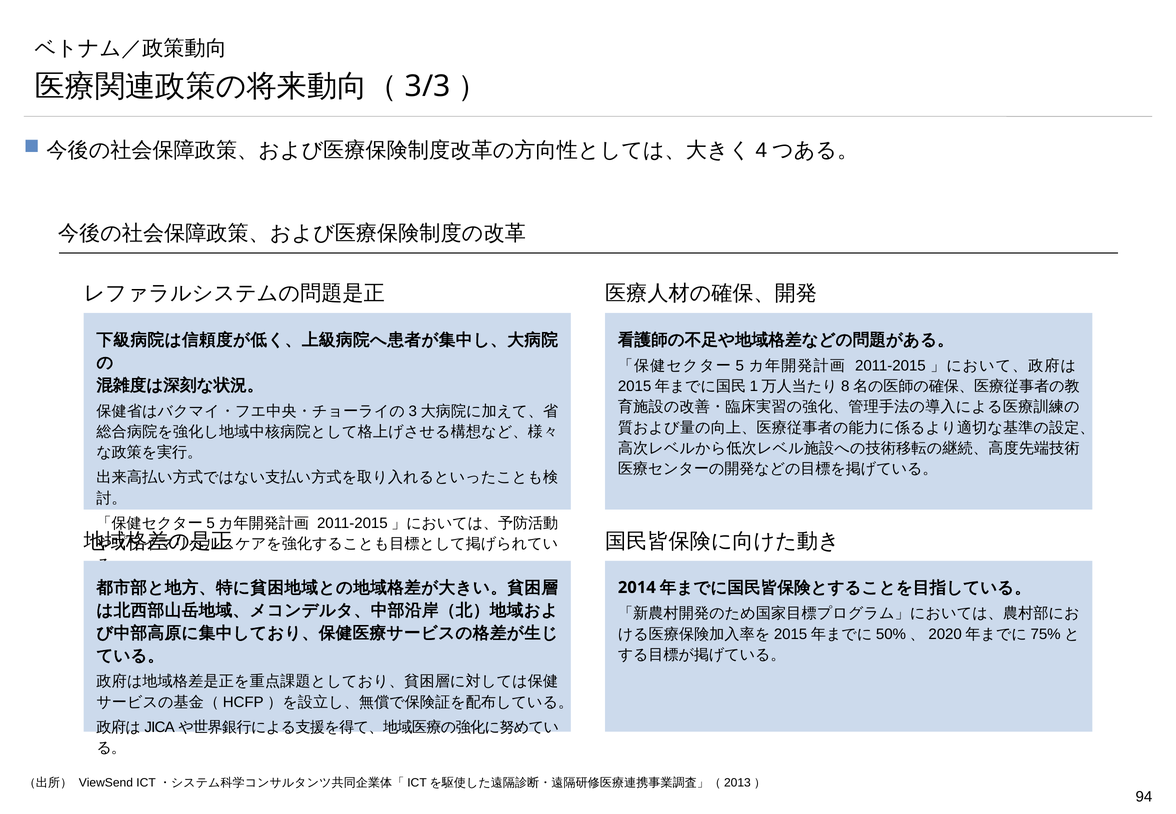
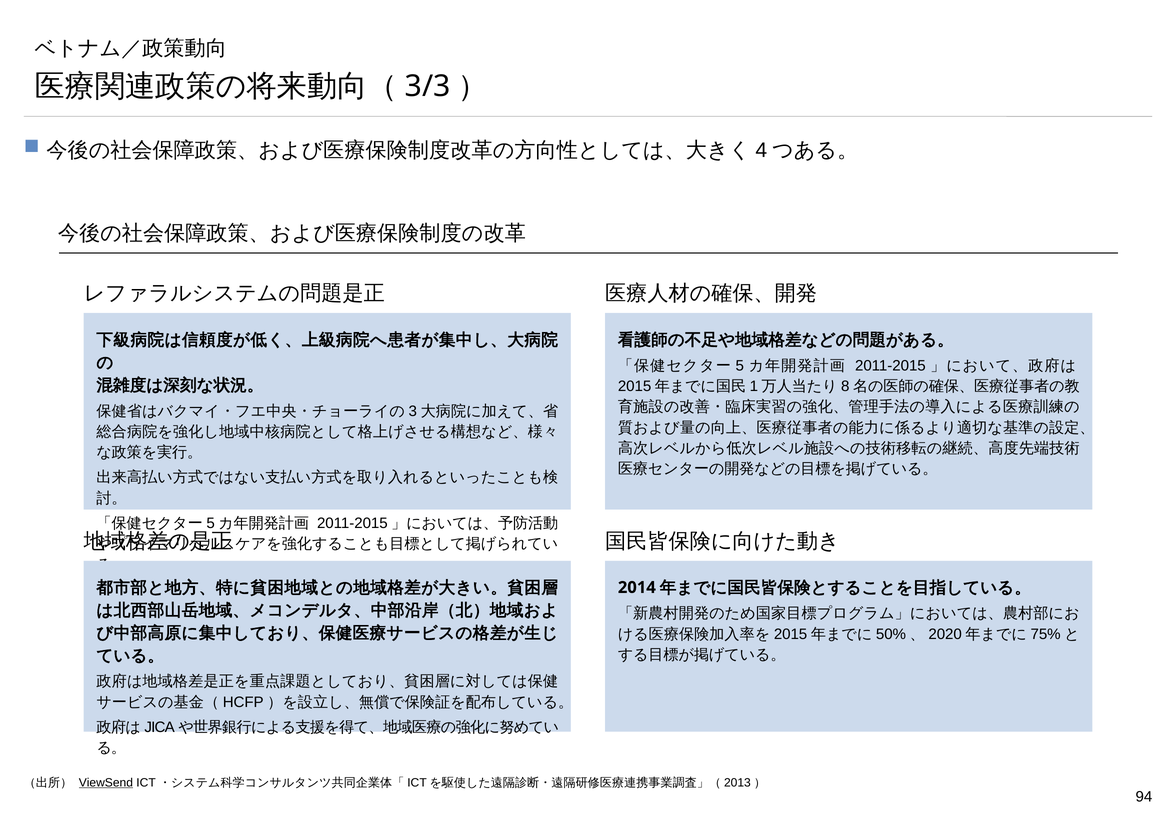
ViewSend underline: none -> present
